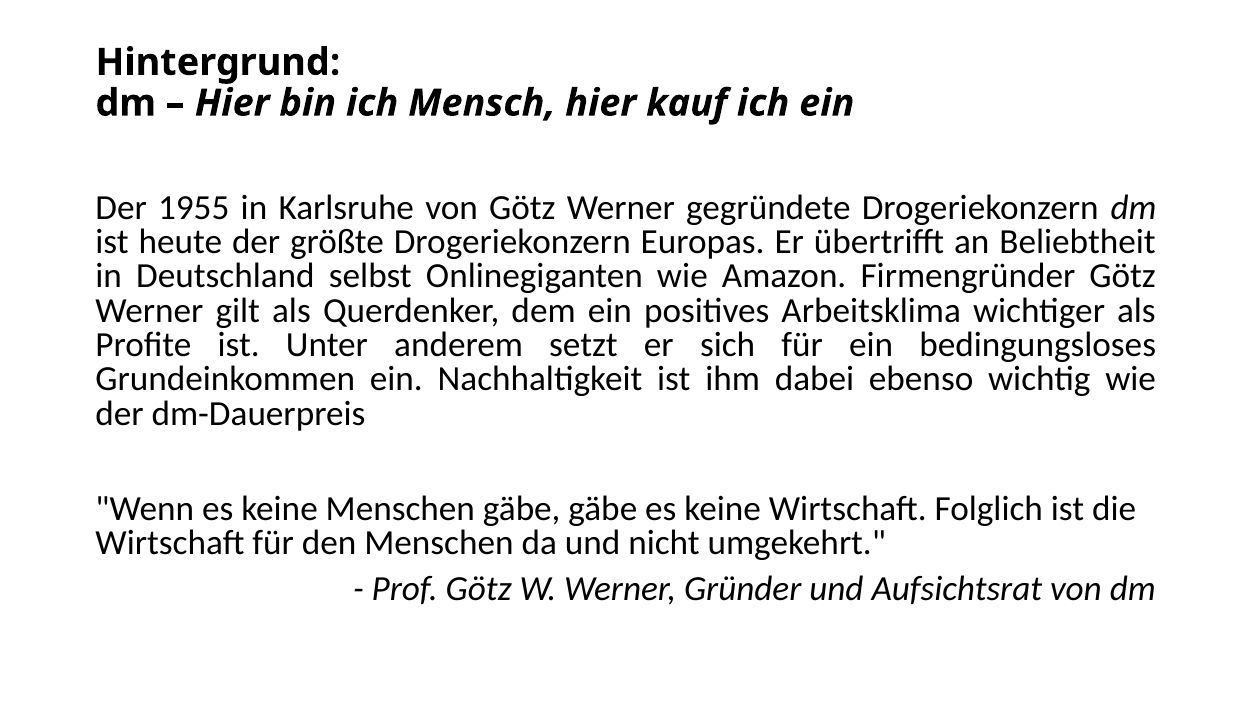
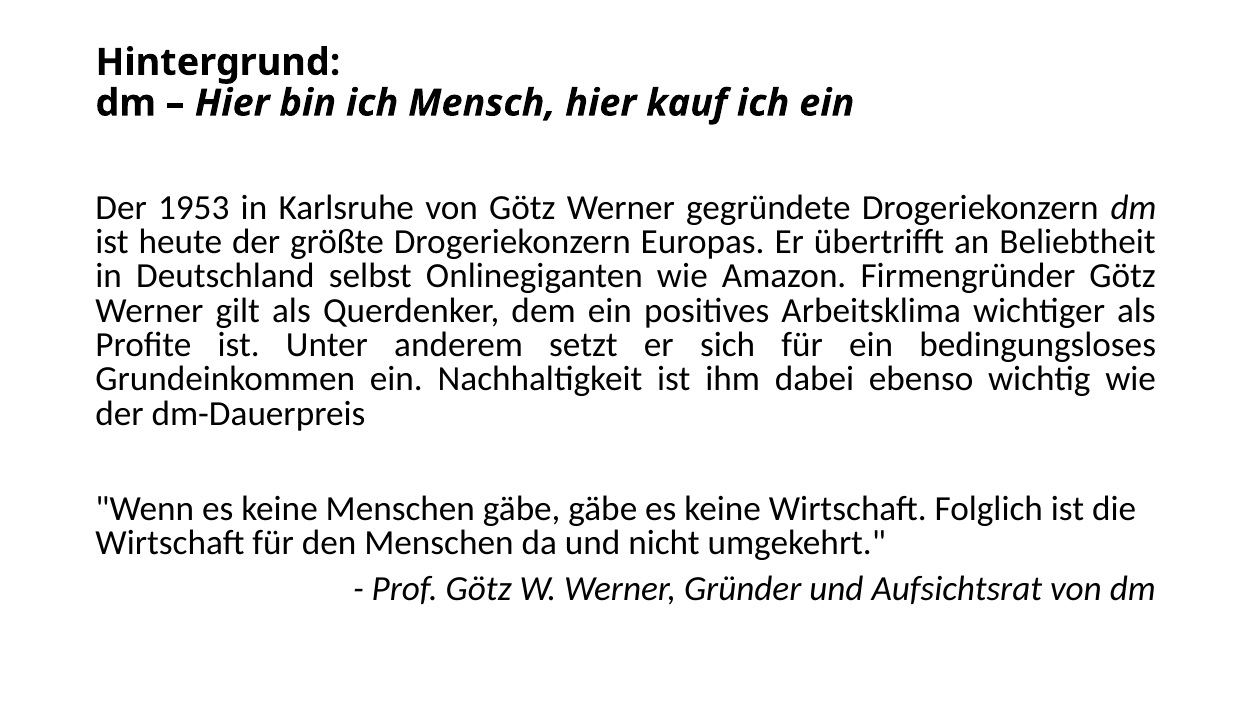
1955: 1955 -> 1953
